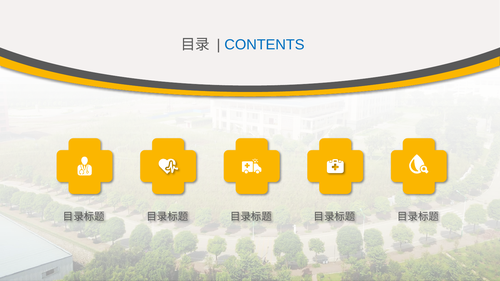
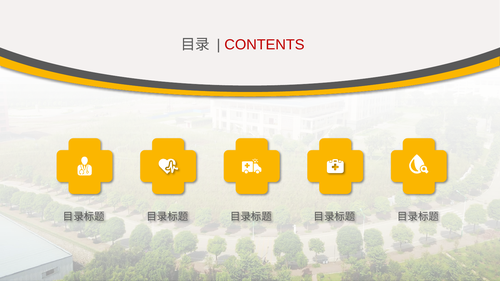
CONTENTS colour: blue -> red
